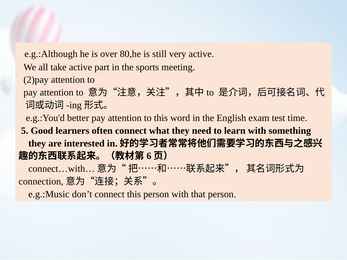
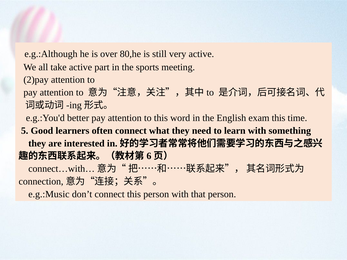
exam test: test -> this
